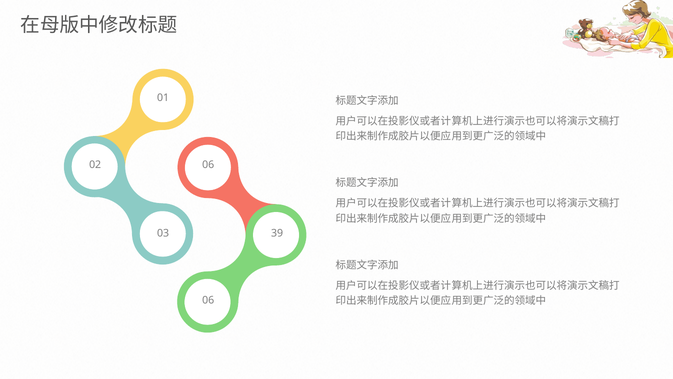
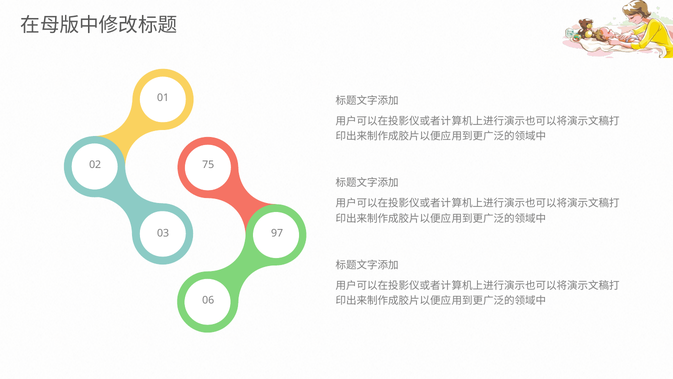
02 06: 06 -> 75
39: 39 -> 97
